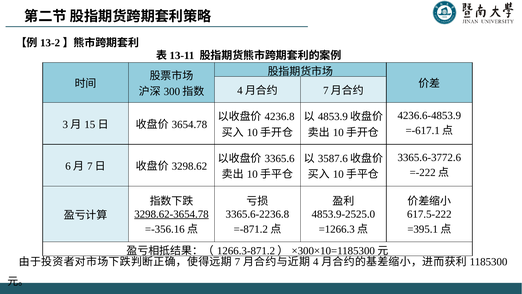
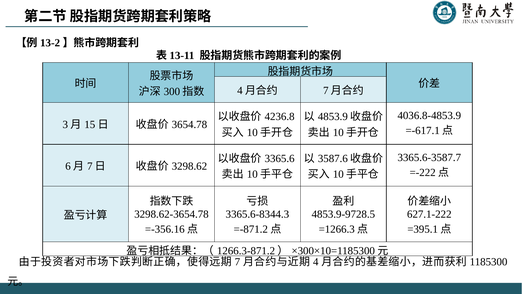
4236.6-4853.9: 4236.6-4853.9 -> 4036.8-4853.9
3365.6-3772.6: 3365.6-3772.6 -> 3365.6-3587.7
3298.62-3654.78 underline: present -> none
3365.6-2236.8: 3365.6-2236.8 -> 3365.6-8344.3
4853.9-2525.0: 4853.9-2525.0 -> 4853.9-9728.5
617.5-222: 617.5-222 -> 627.1-222
